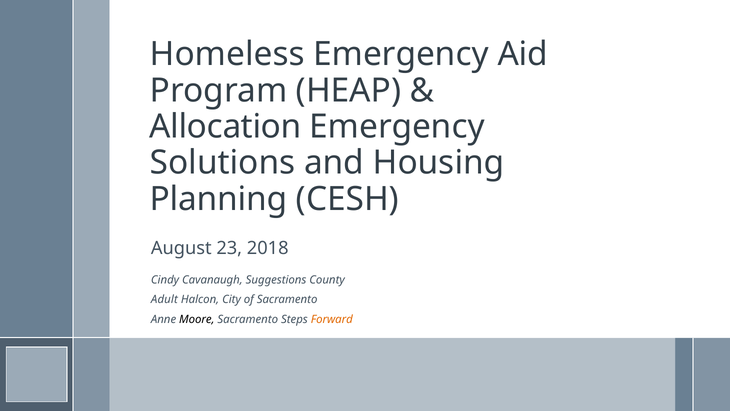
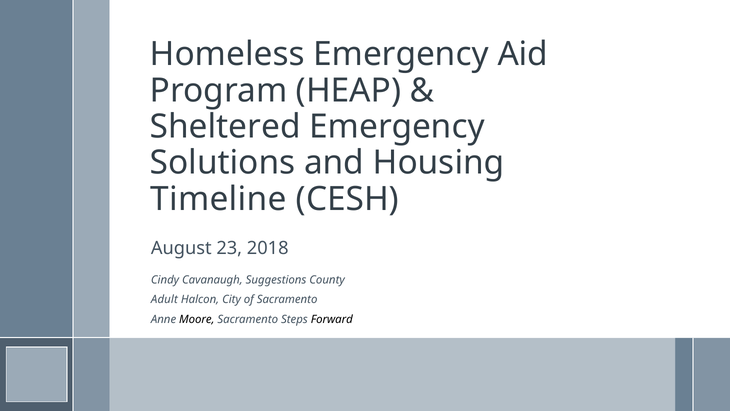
Allocation: Allocation -> Sheltered
Planning: Planning -> Timeline
Forward colour: orange -> black
